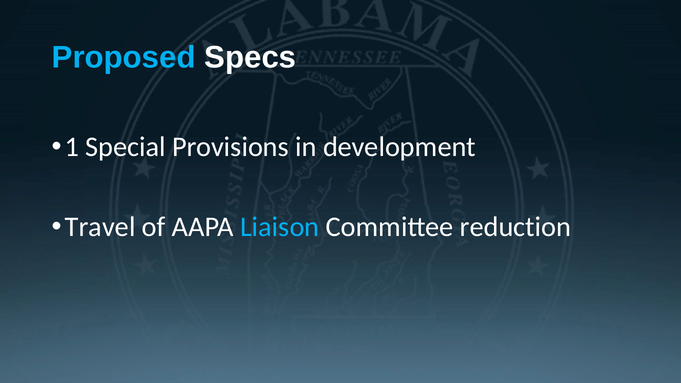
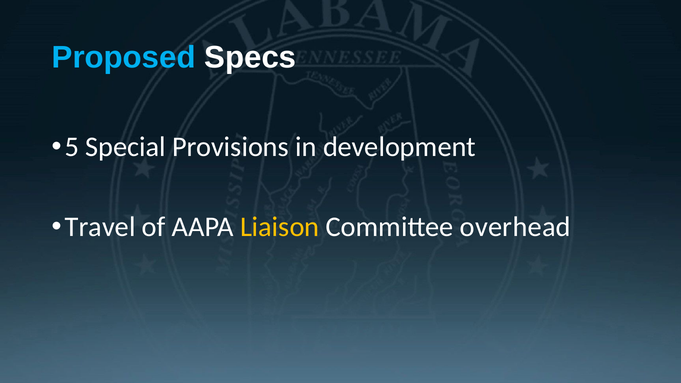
1: 1 -> 5
Liaison colour: light blue -> yellow
reduction: reduction -> overhead
